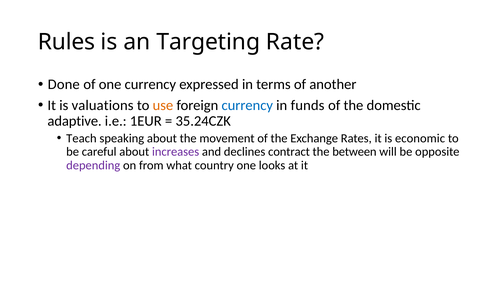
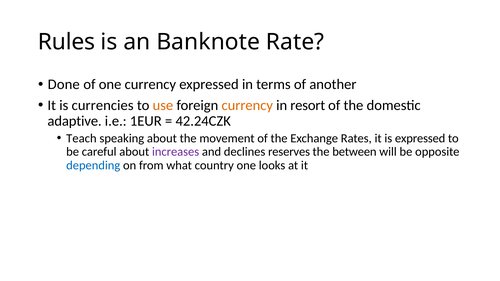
Targeting: Targeting -> Banknote
valuations: valuations -> currencies
currency at (247, 106) colour: blue -> orange
funds: funds -> resort
35.24CZK: 35.24CZK -> 42.24CZK
is economic: economic -> expressed
contract: contract -> reserves
depending colour: purple -> blue
